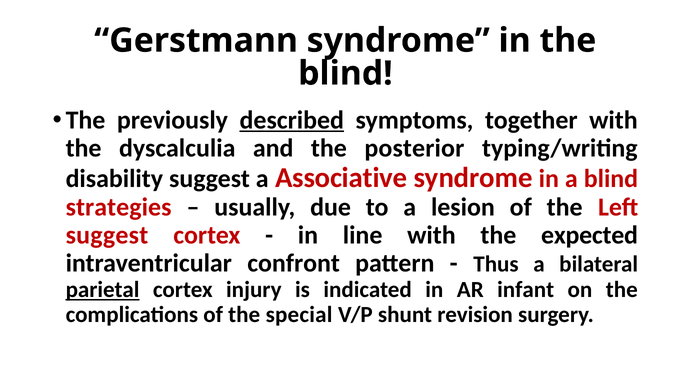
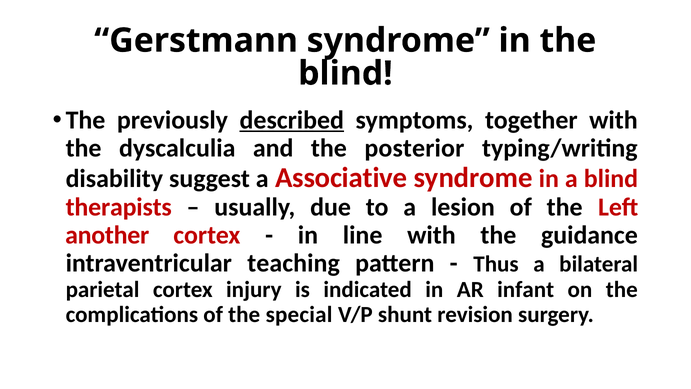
strategies: strategies -> therapists
suggest at (107, 235): suggest -> another
expected: expected -> guidance
confront: confront -> teaching
parietal underline: present -> none
